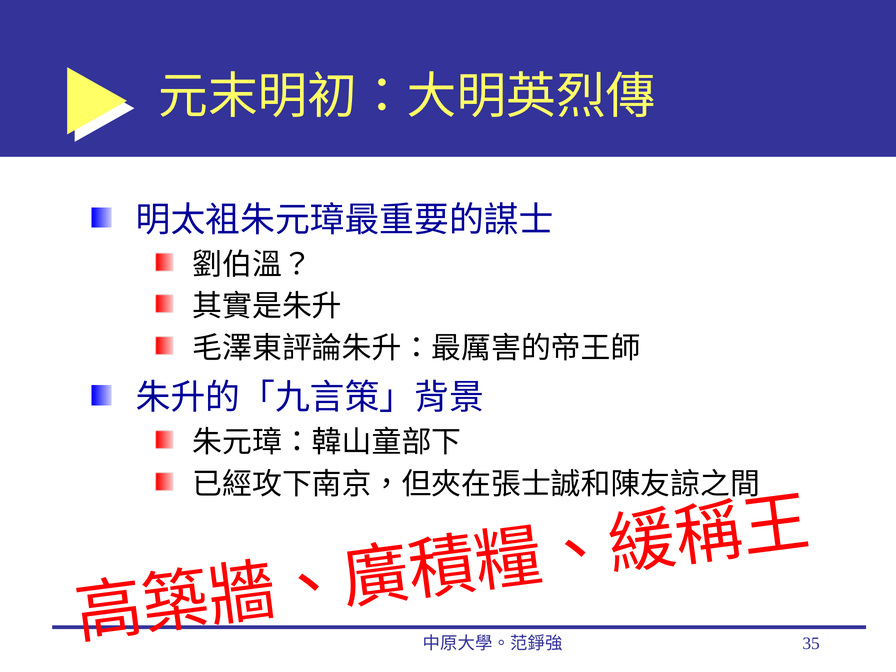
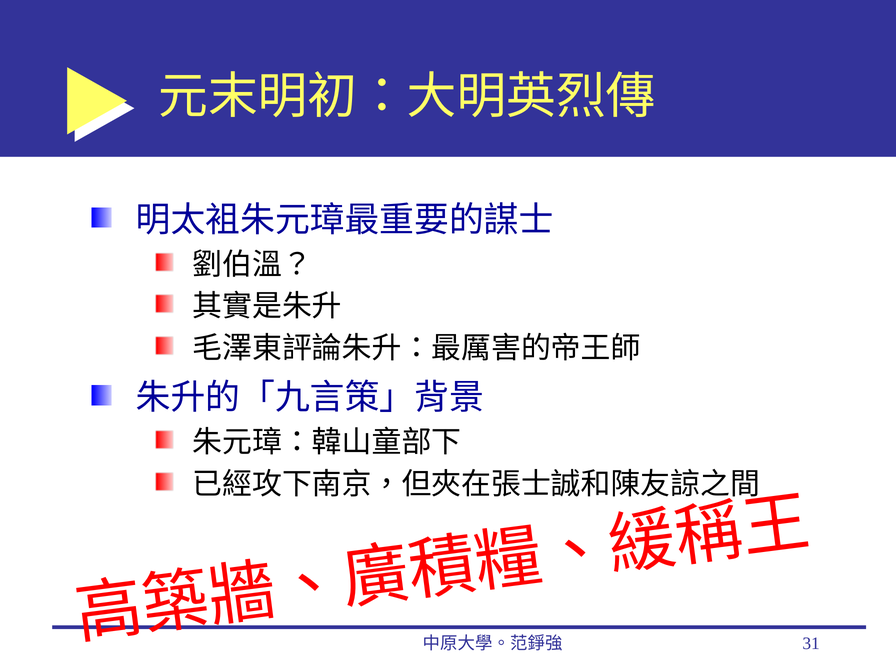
35: 35 -> 31
